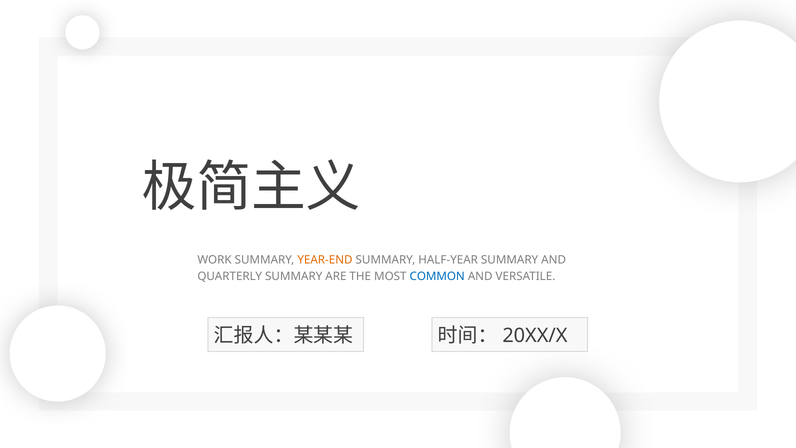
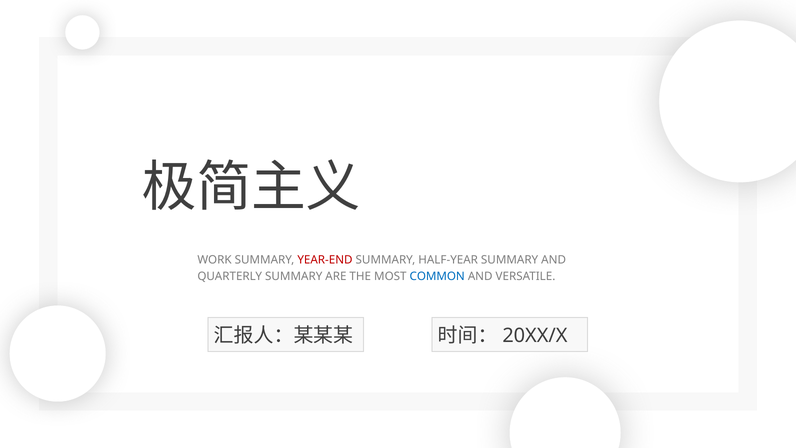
YEAR-END colour: orange -> red
